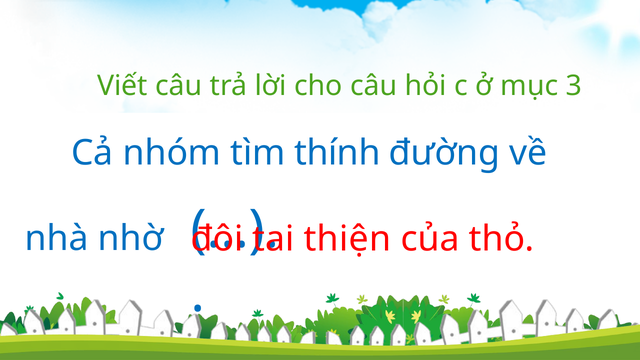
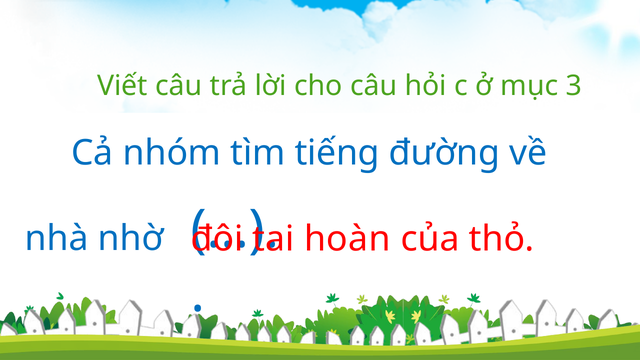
thính: thính -> tiếng
thiện: thiện -> hoàn
